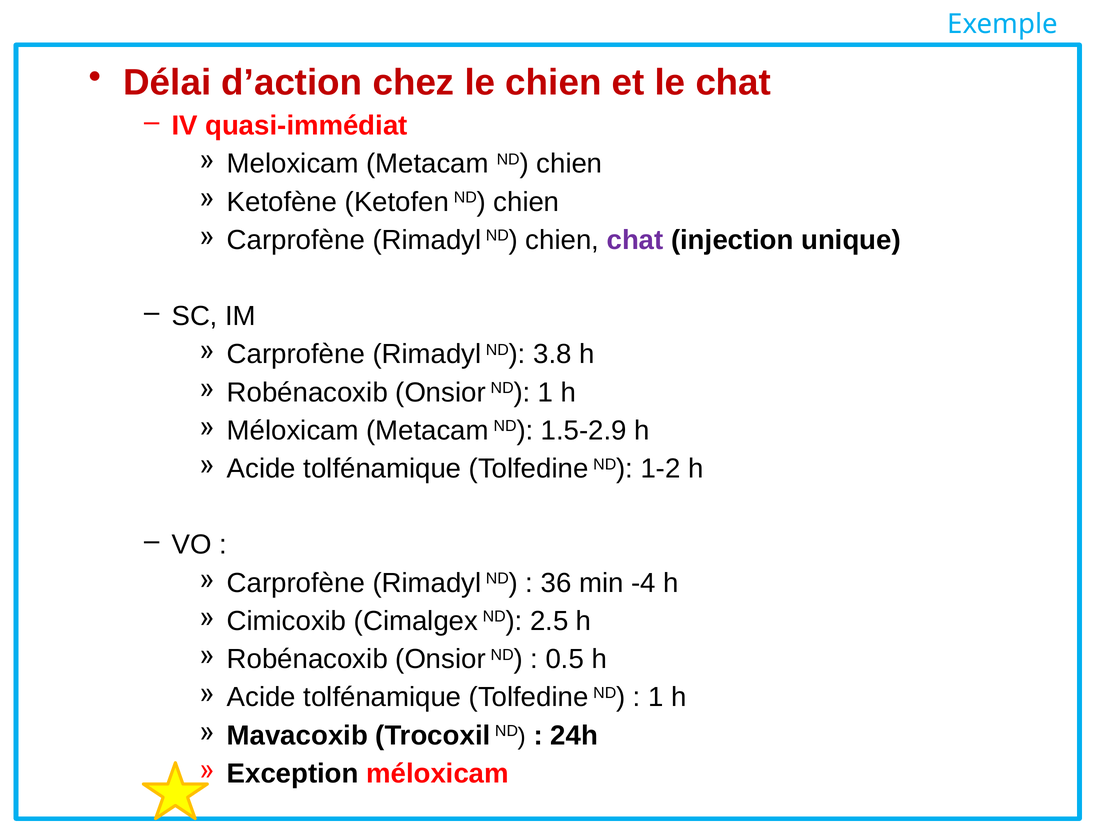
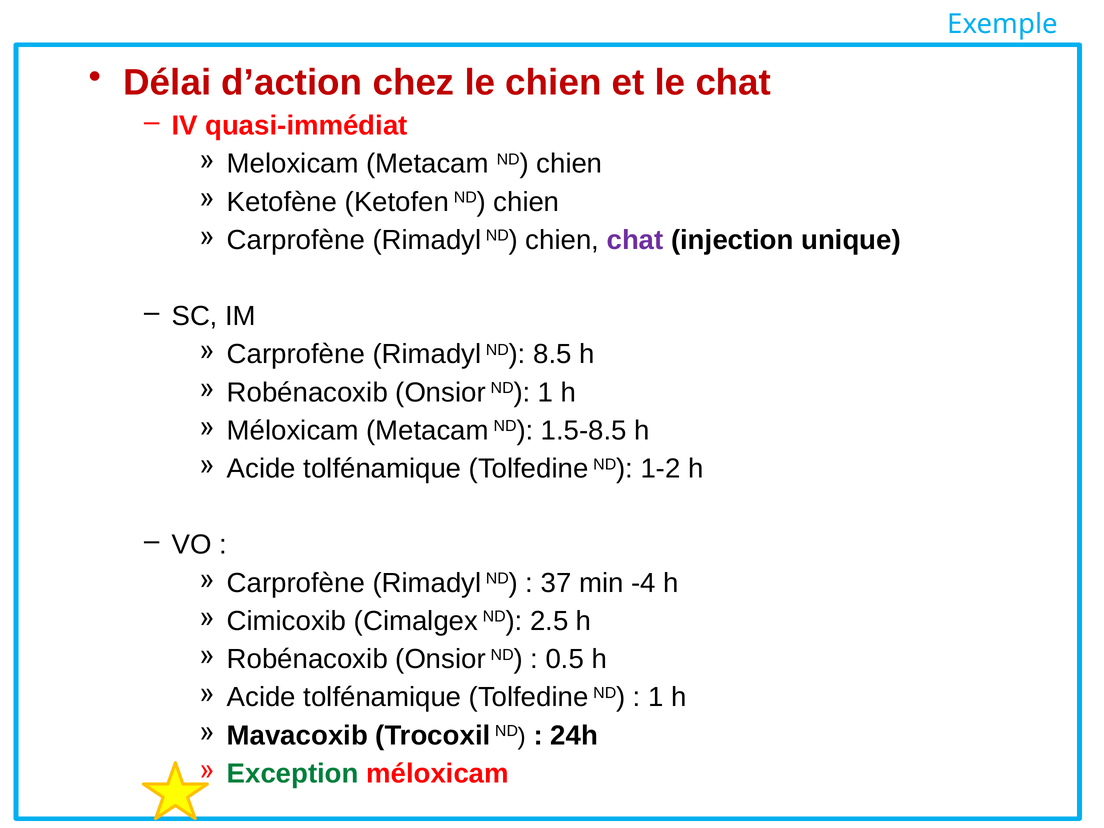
3.8: 3.8 -> 8.5
1.5-2.9: 1.5-2.9 -> 1.5-8.5
36: 36 -> 37
Exception colour: black -> green
